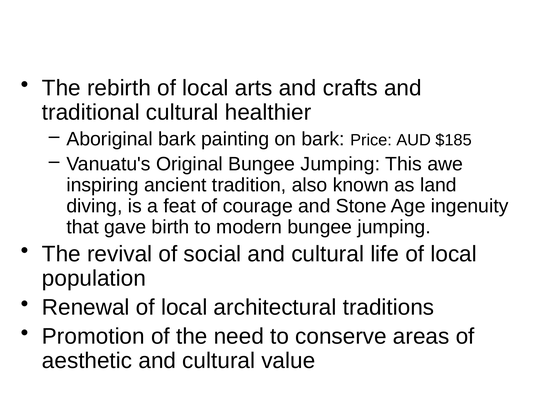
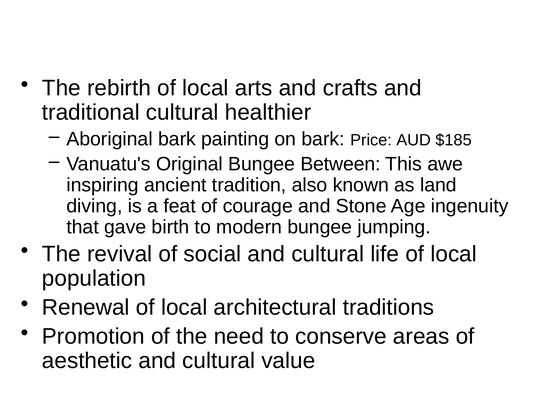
Original Bungee Jumping: Jumping -> Between
